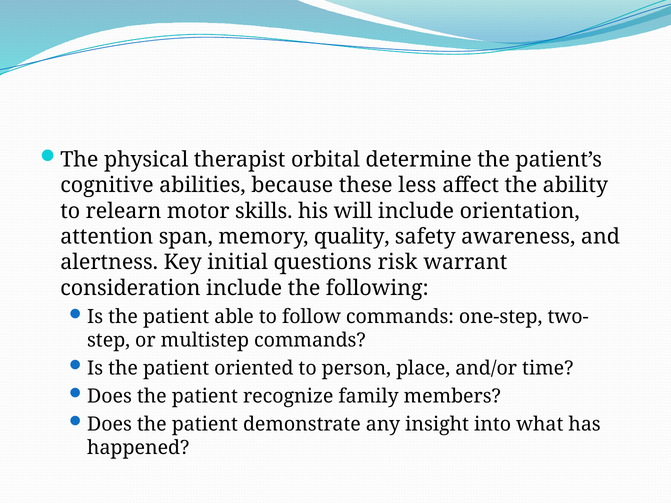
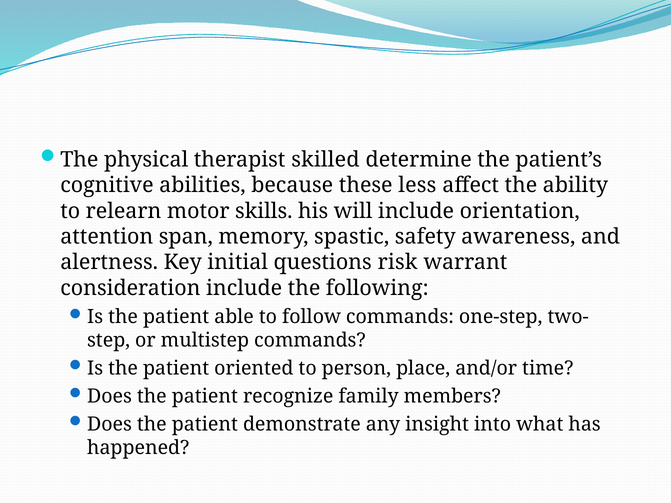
orbital: orbital -> skilled
quality: quality -> spastic
